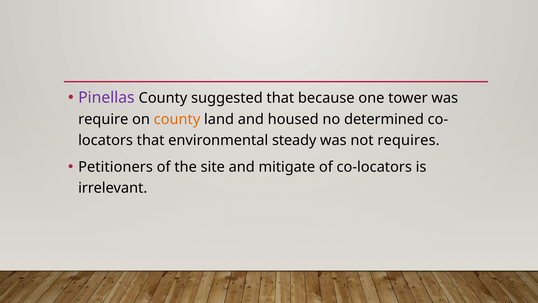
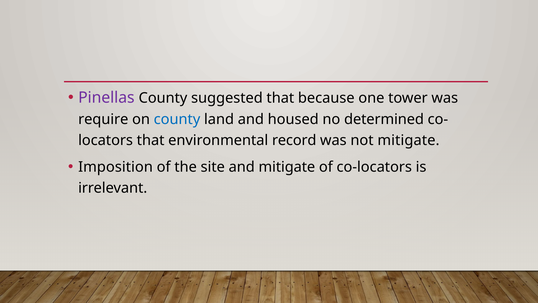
county at (177, 119) colour: orange -> blue
steady: steady -> record
not requires: requires -> mitigate
Petitioners: Petitioners -> Imposition
